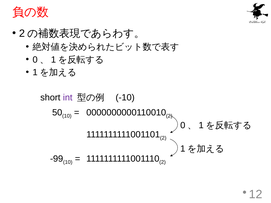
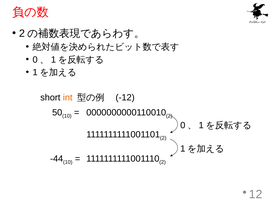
int colour: purple -> orange
-10: -10 -> -12
-99: -99 -> -44
